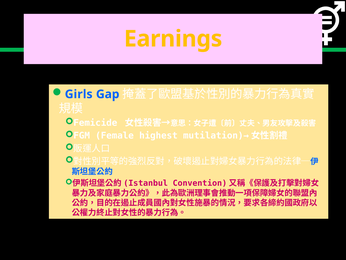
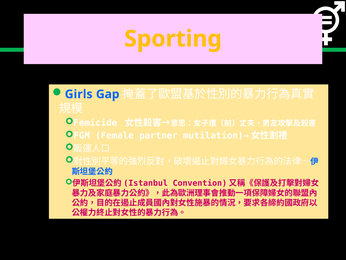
Earnings: Earnings -> Sporting
highest: highest -> partner
